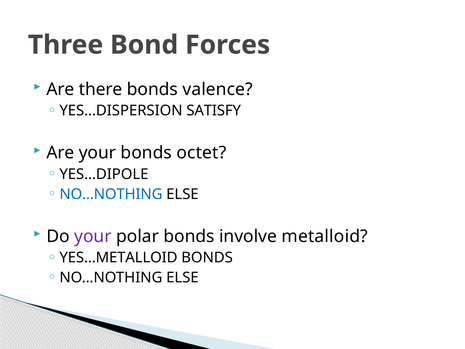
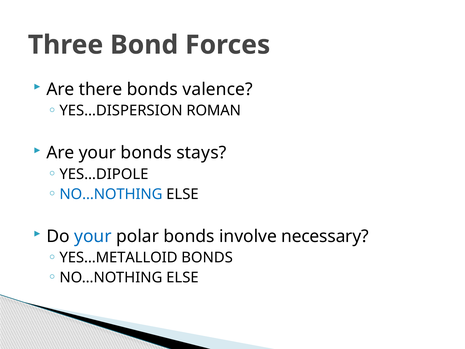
SATISFY: SATISFY -> ROMAN
octet: octet -> stays
your at (93, 236) colour: purple -> blue
metalloid: metalloid -> necessary
